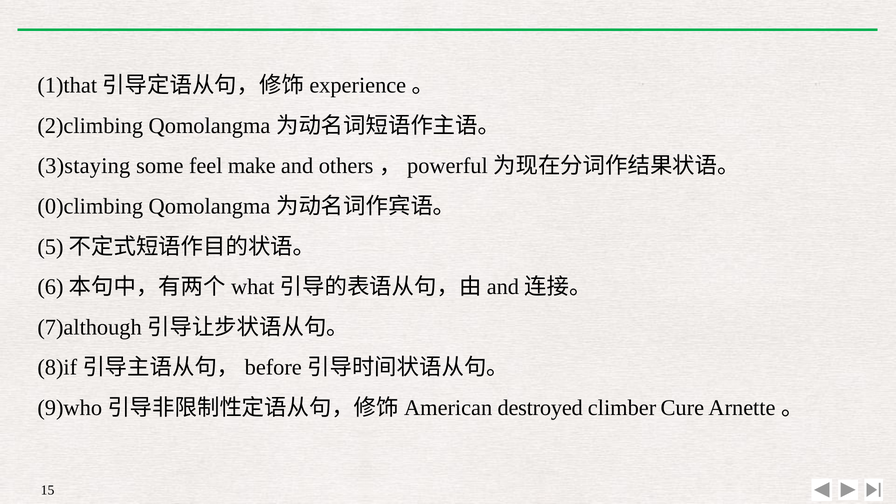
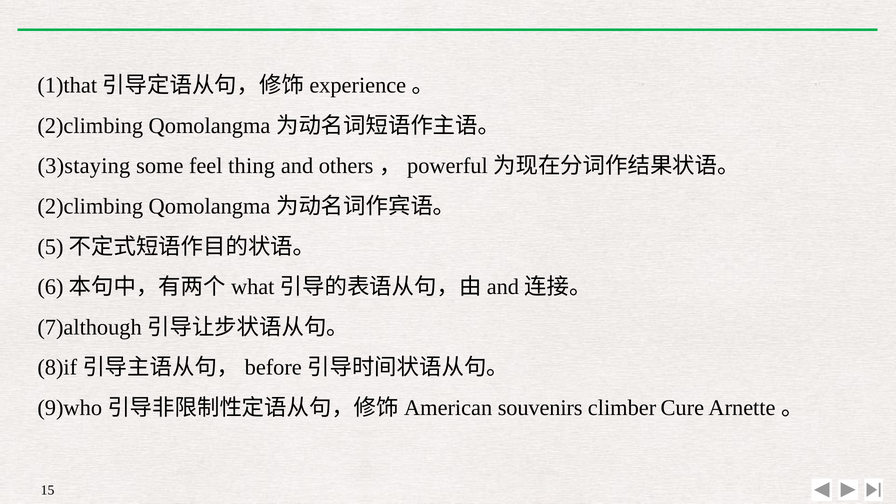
make: make -> thing
0)climbing at (90, 206): 0)climbing -> 2)climbing
destroyed: destroyed -> souvenirs
